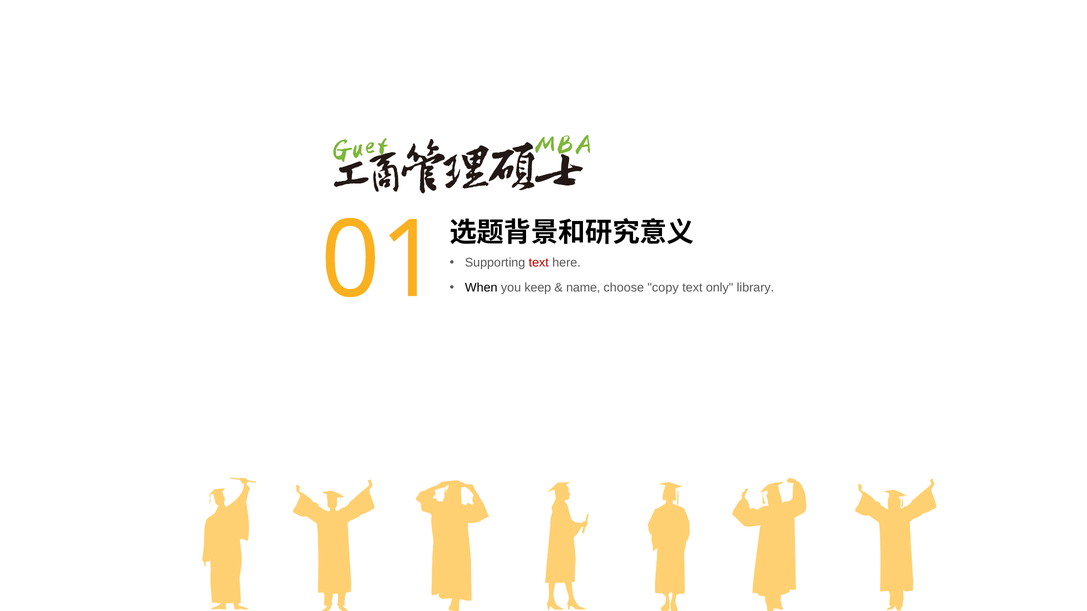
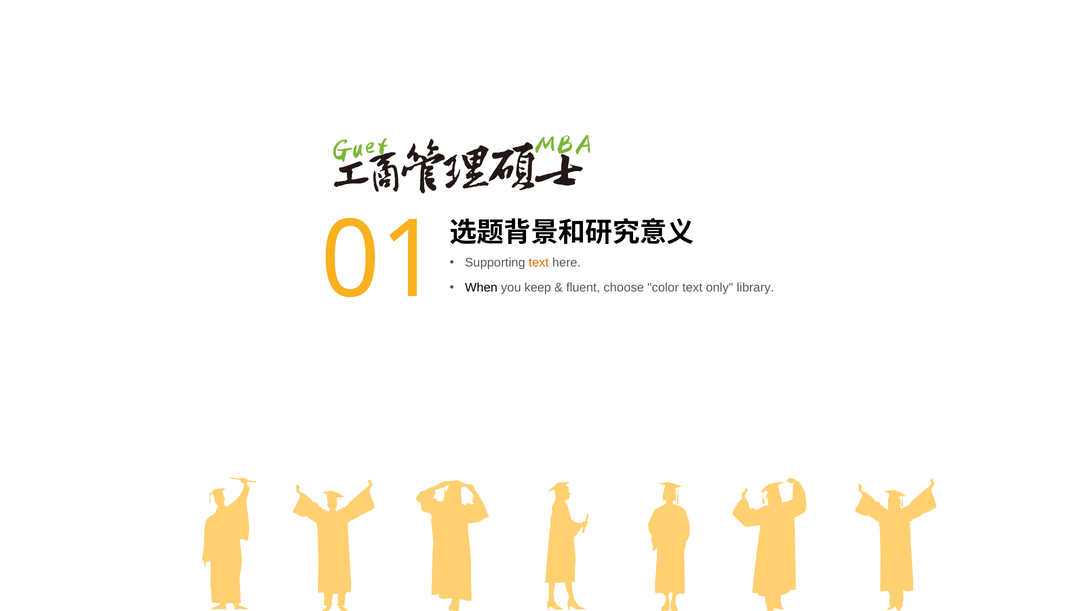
text at (539, 263) colour: red -> orange
name: name -> fluent
copy: copy -> color
